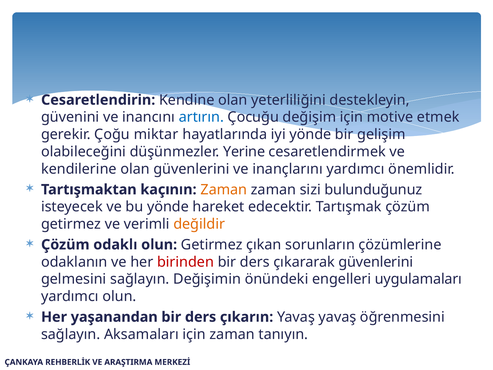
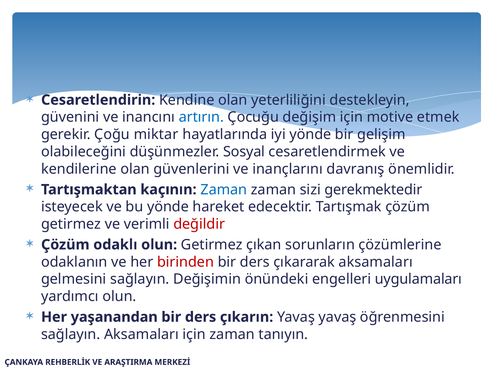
Yerine: Yerine -> Sosyal
inançlarını yardımcı: yardımcı -> davranış
Zaman at (224, 189) colour: orange -> blue
bulunduğunuz: bulunduğunuz -> gerekmektedir
değildir colour: orange -> red
çıkararak güvenlerini: güvenlerini -> aksamaları
